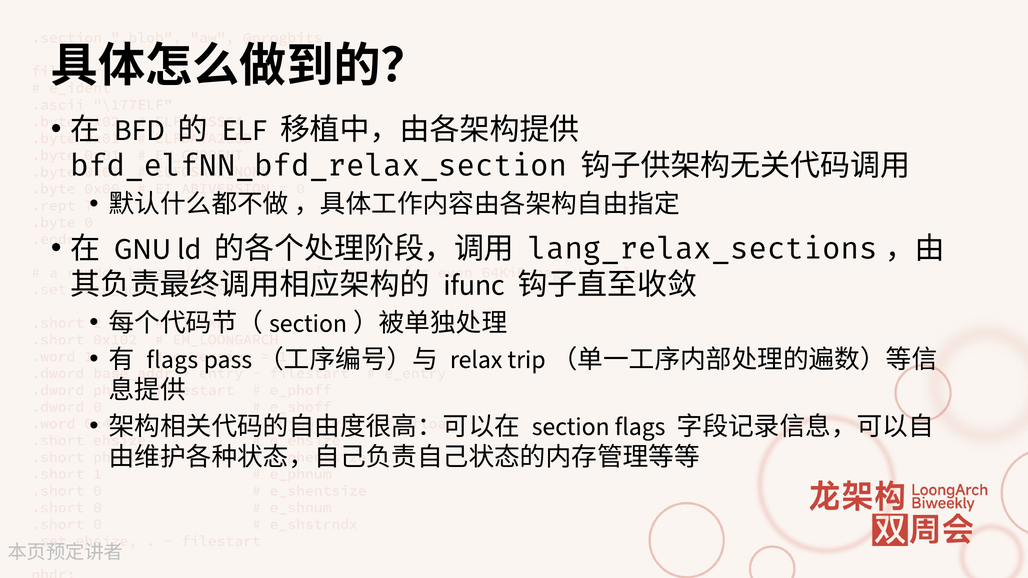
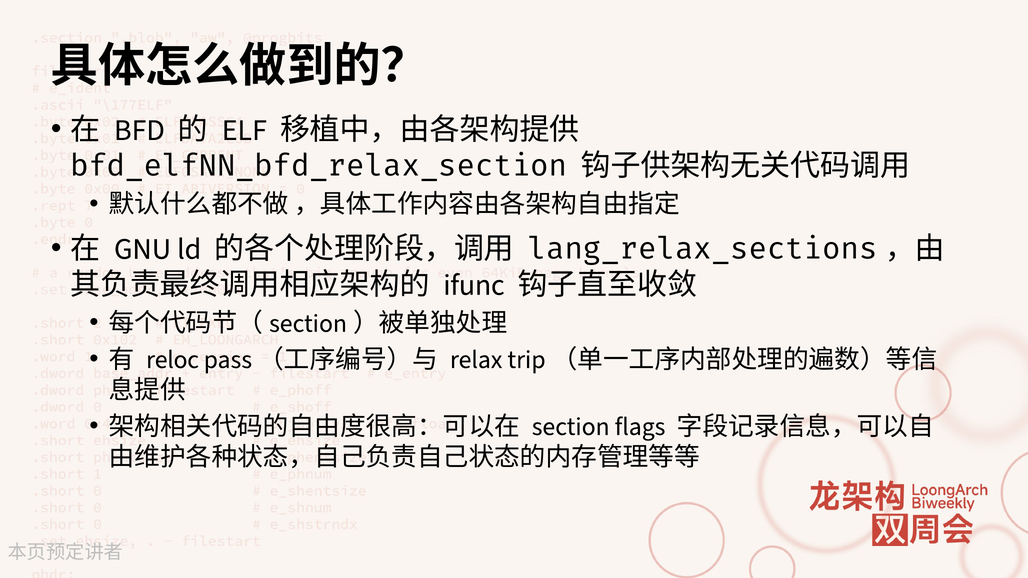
flags at (172, 360): flags -> reloc
